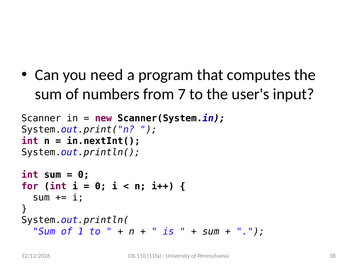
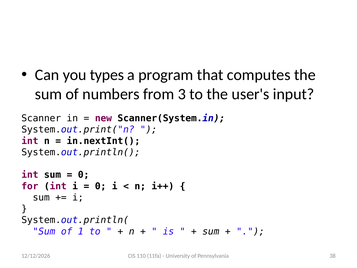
need: need -> types
7: 7 -> 3
